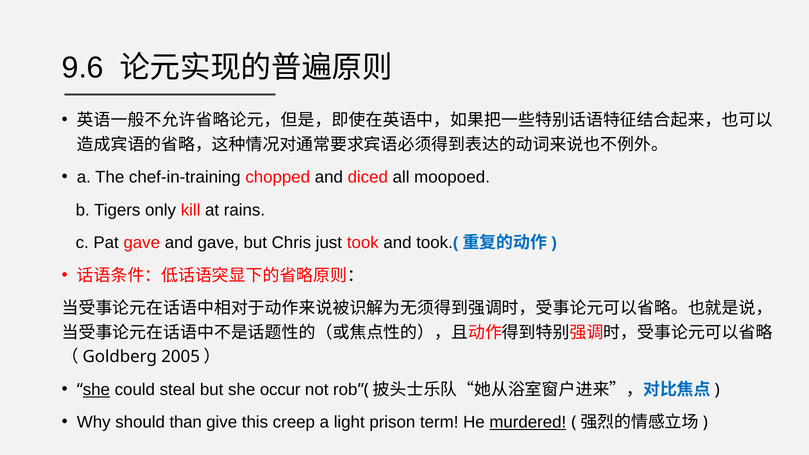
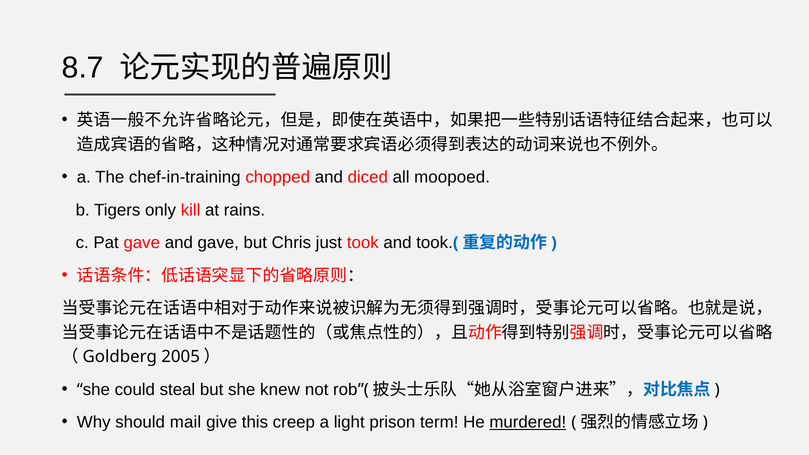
9.6: 9.6 -> 8.7
she at (96, 390) underline: present -> none
occur: occur -> knew
than: than -> mail
